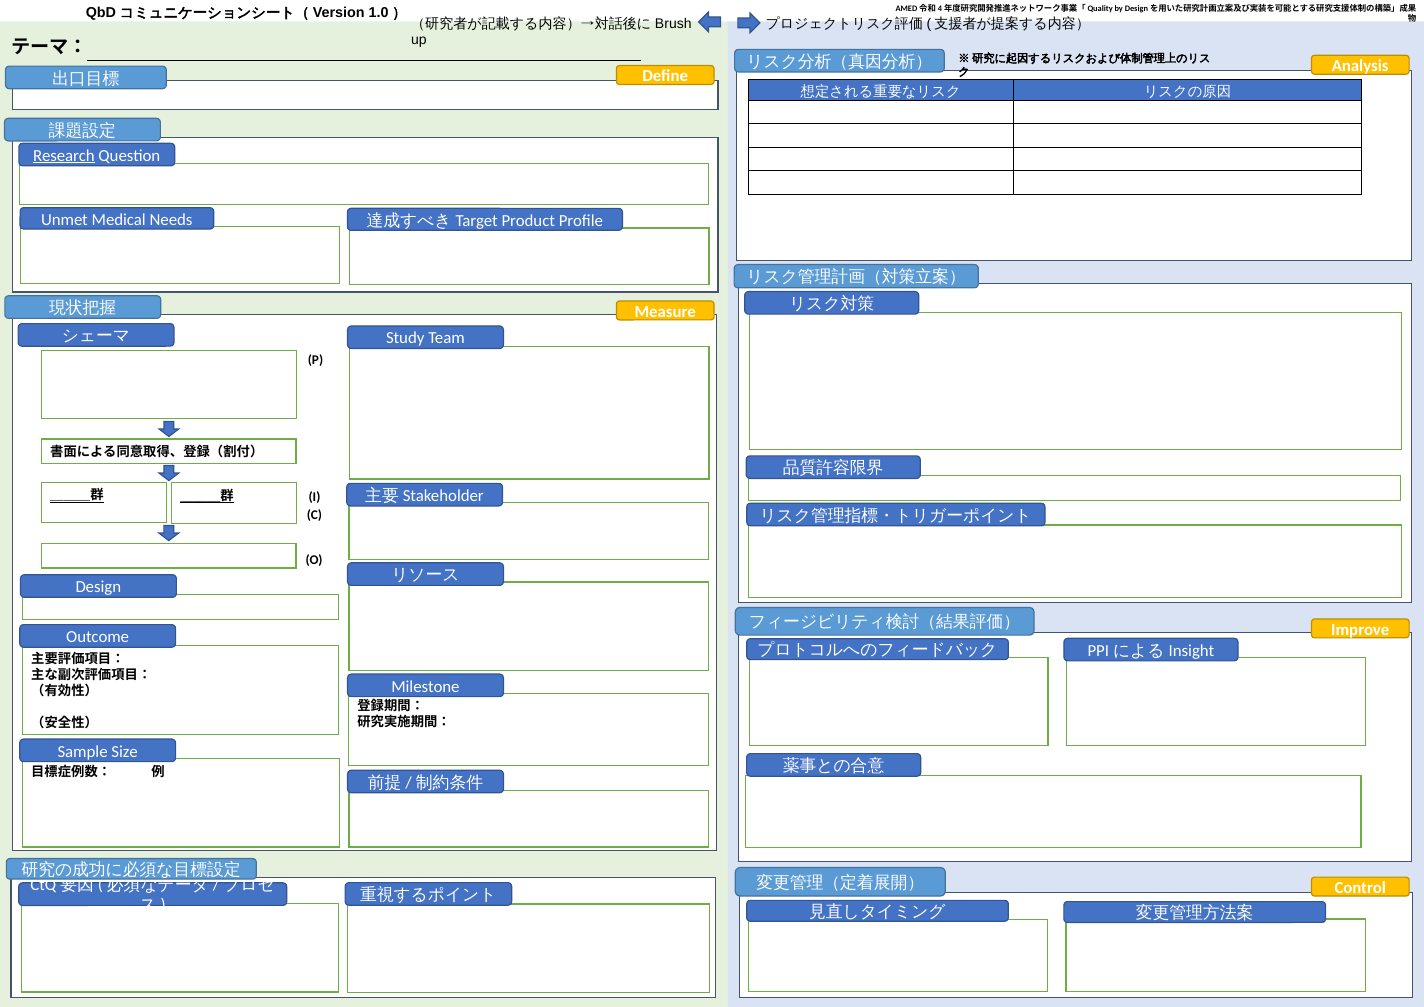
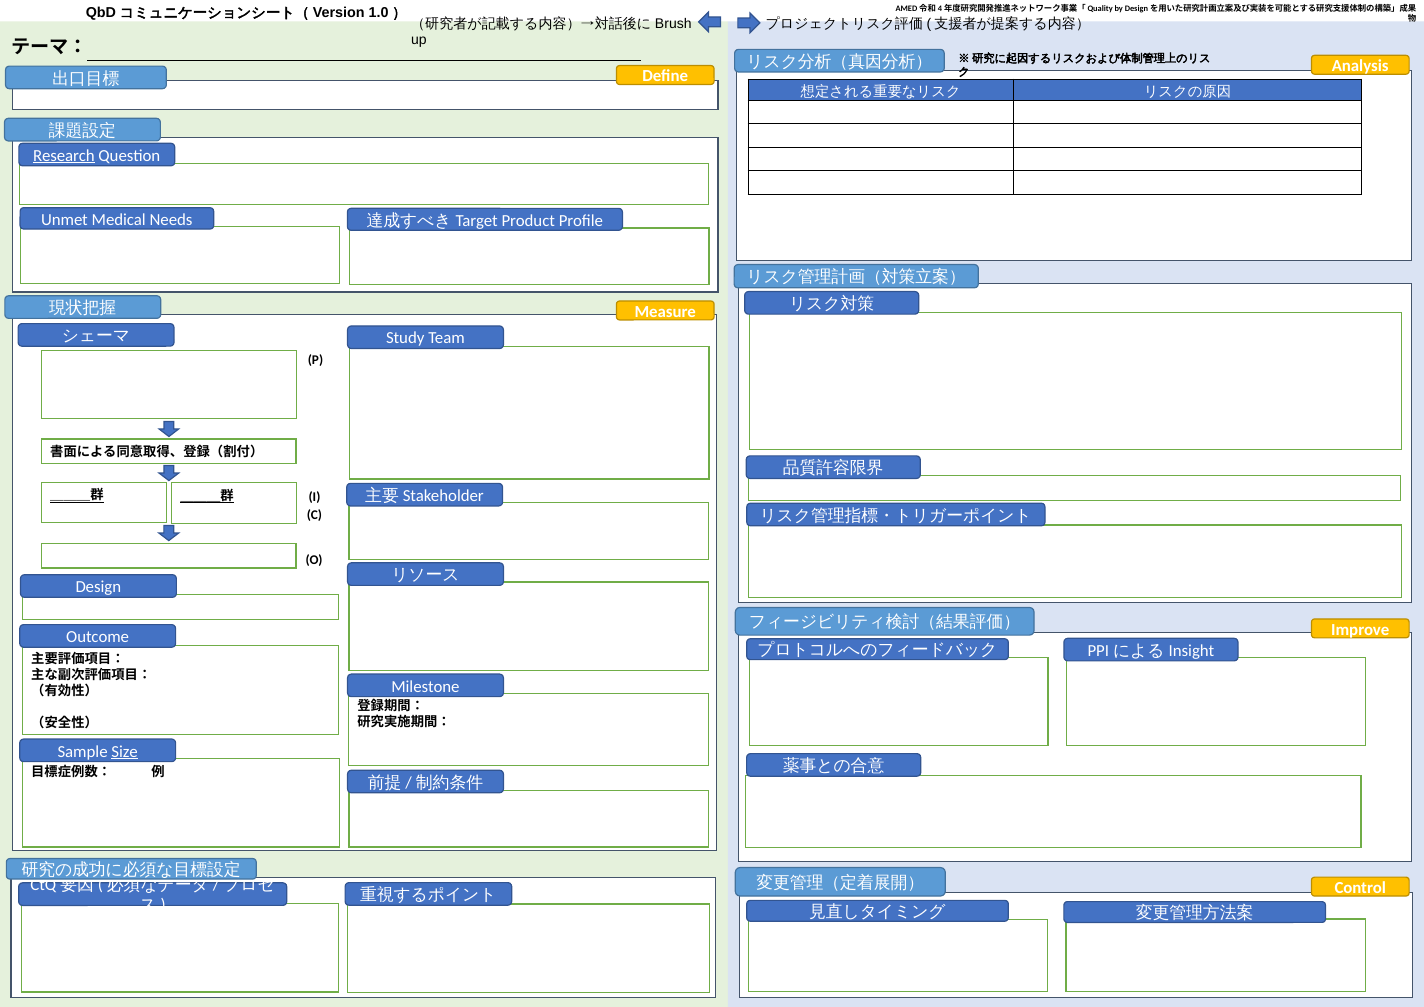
Size underline: none -> present
